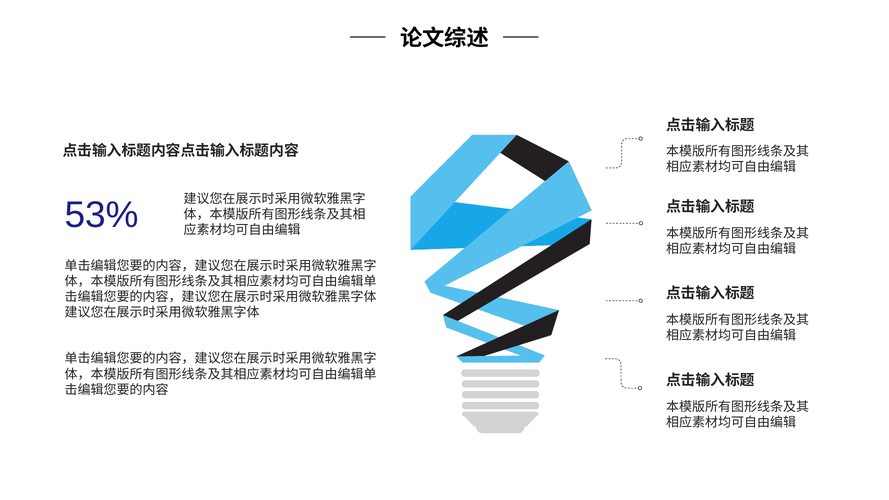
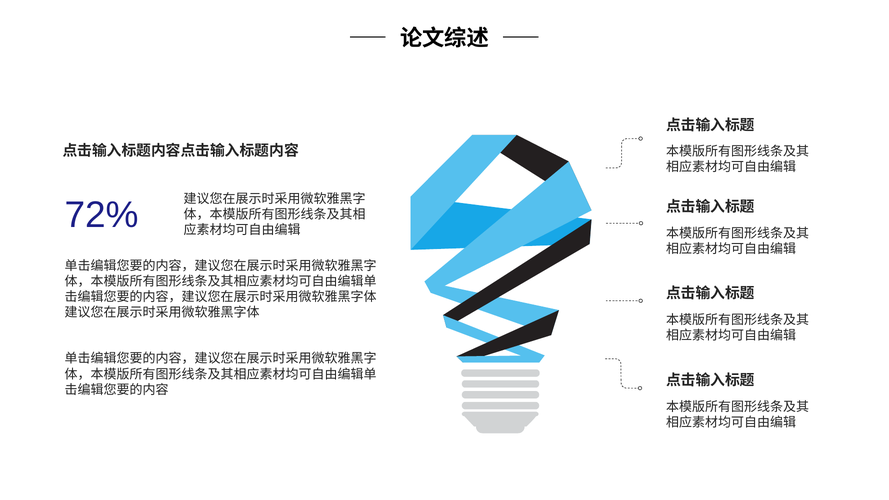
53%: 53% -> 72%
